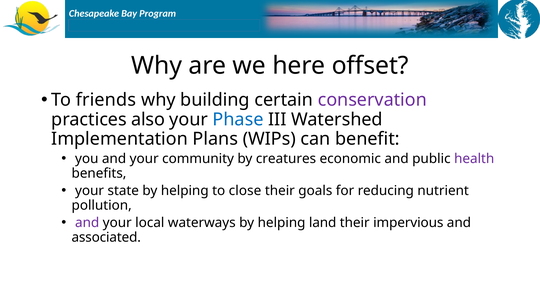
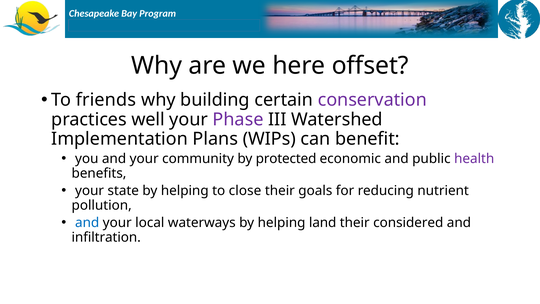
also: also -> well
Phase colour: blue -> purple
creatures: creatures -> protected
and at (87, 223) colour: purple -> blue
impervious: impervious -> considered
associated: associated -> infiltration
